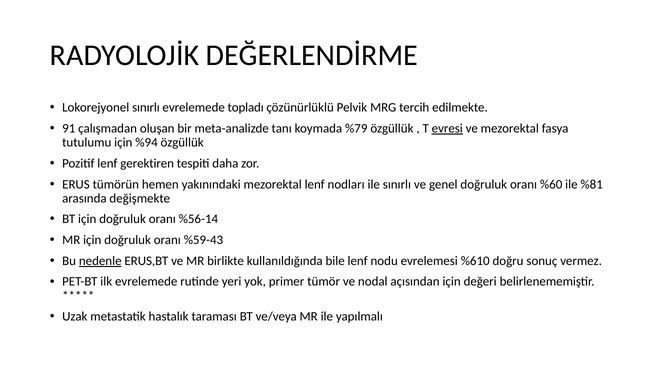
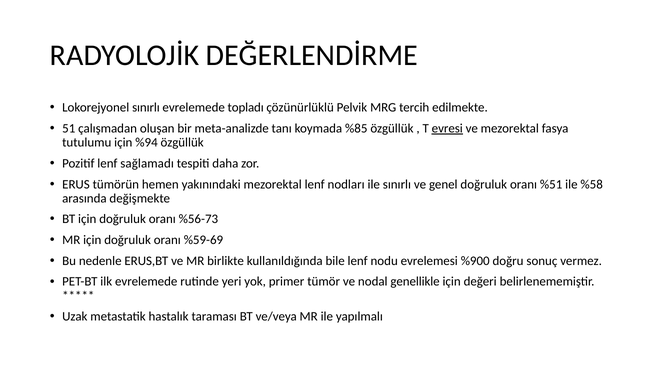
91: 91 -> 51
%79: %79 -> %85
gerektiren: gerektiren -> sağlamadı
%60: %60 -> %51
%81: %81 -> %58
%56-14: %56-14 -> %56-73
%59-43: %59-43 -> %59-69
nedenle underline: present -> none
%610: %610 -> %900
açısından: açısından -> genellikle
